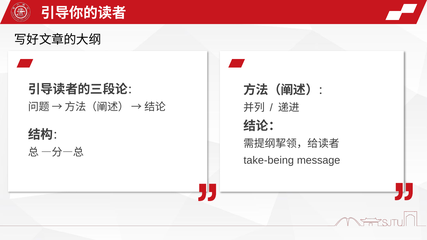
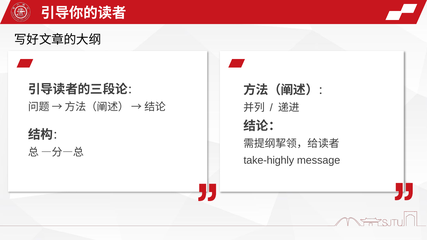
take-being: take-being -> take-highly
